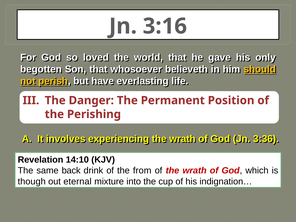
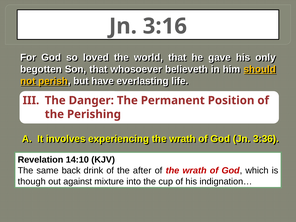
from: from -> after
eternal: eternal -> against
